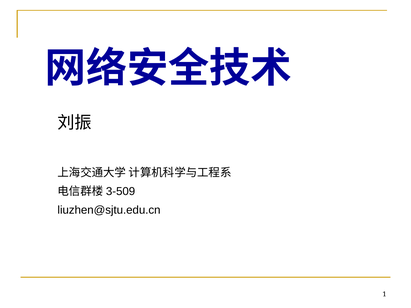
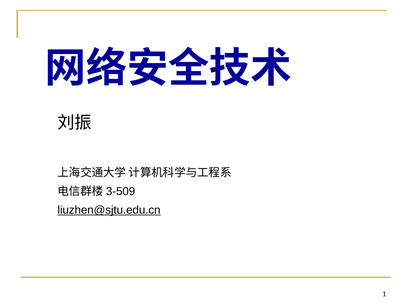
liuzhen@sjtu.edu.cn underline: none -> present
